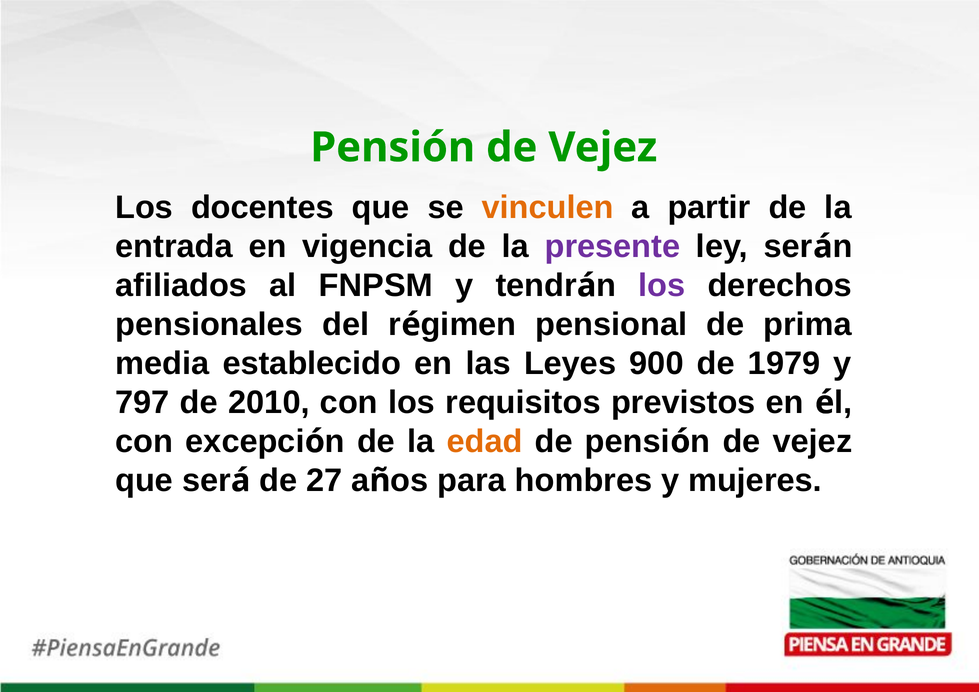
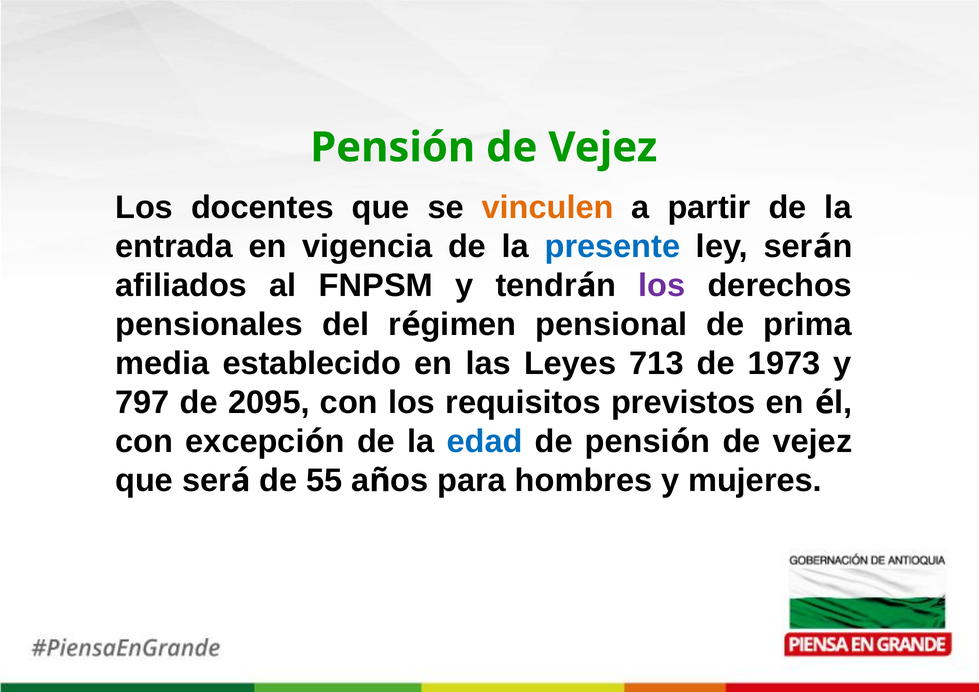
presente colour: purple -> blue
900: 900 -> 713
1979: 1979 -> 1973
2010: 2010 -> 2095
edad colour: orange -> blue
27: 27 -> 55
